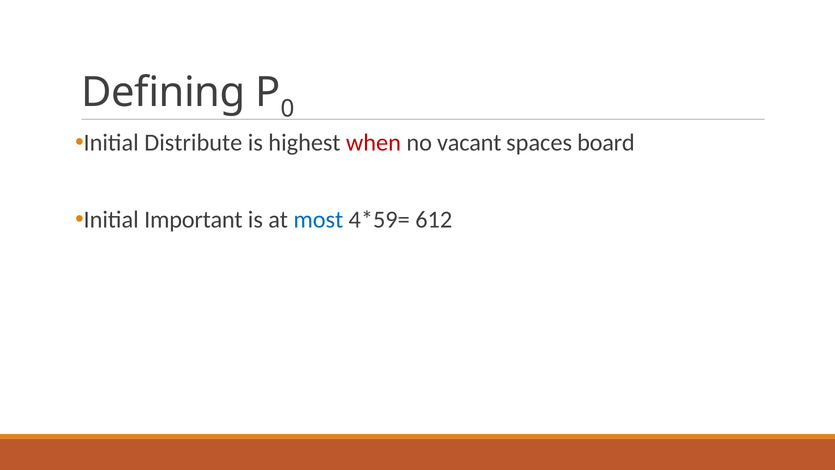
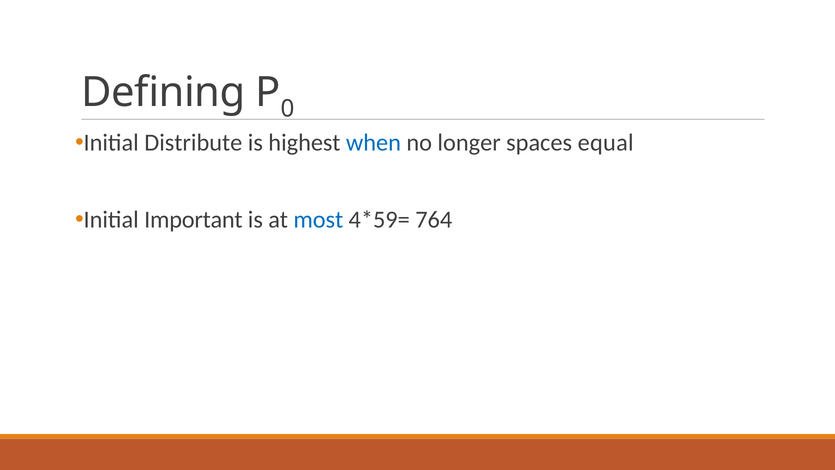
when colour: red -> blue
vacant: vacant -> longer
board: board -> equal
612: 612 -> 764
